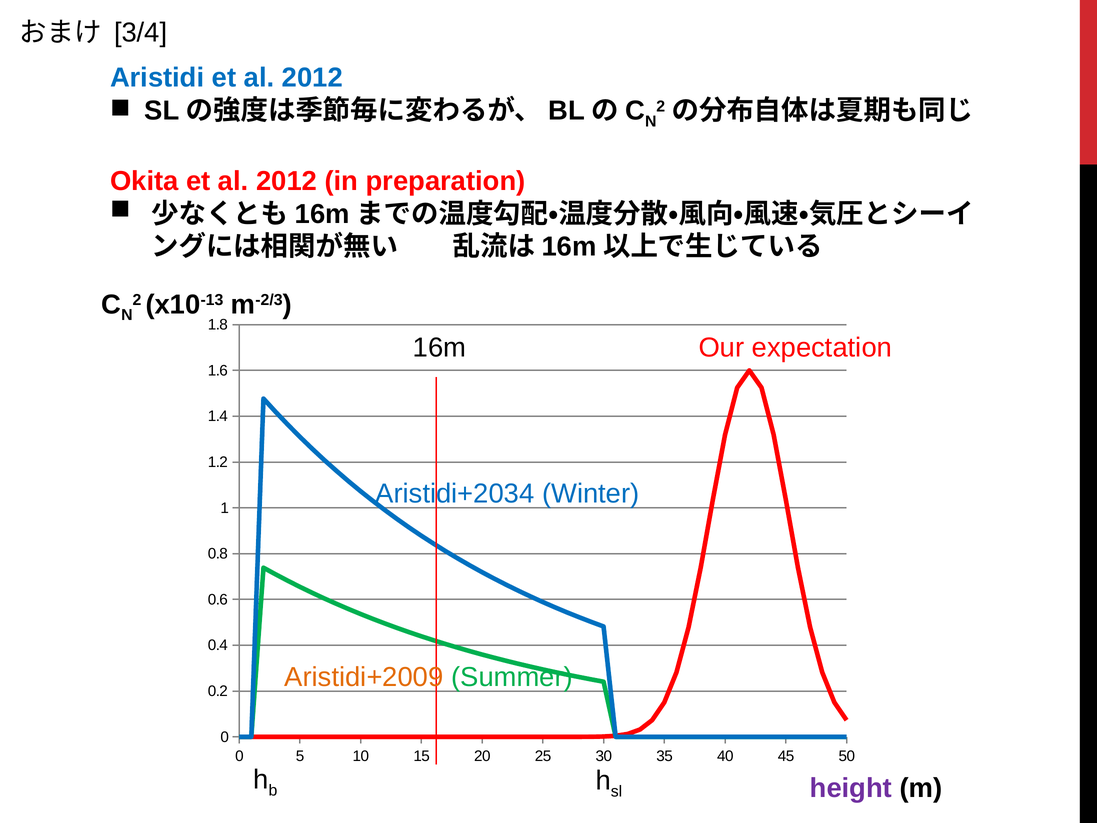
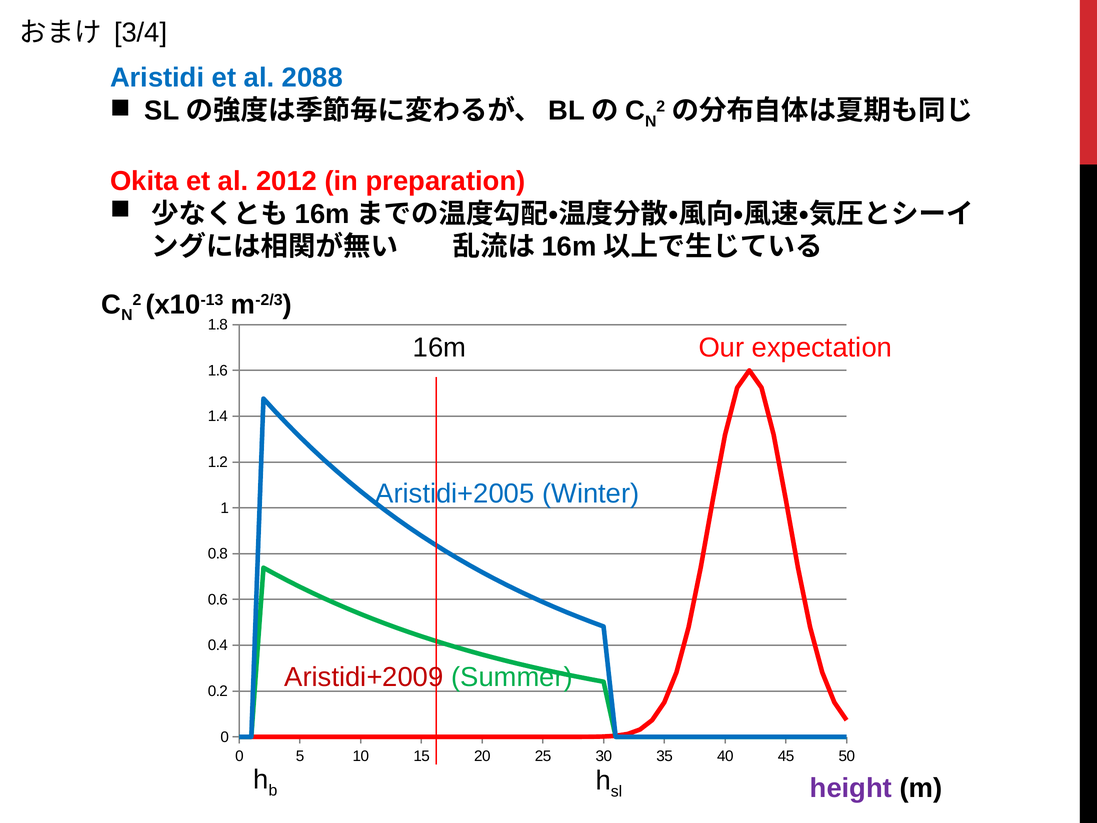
Aristidi et al 2012: 2012 -> 2088
Aristidi+2034: Aristidi+2034 -> Aristidi+2005
Aristidi+2009 colour: orange -> red
